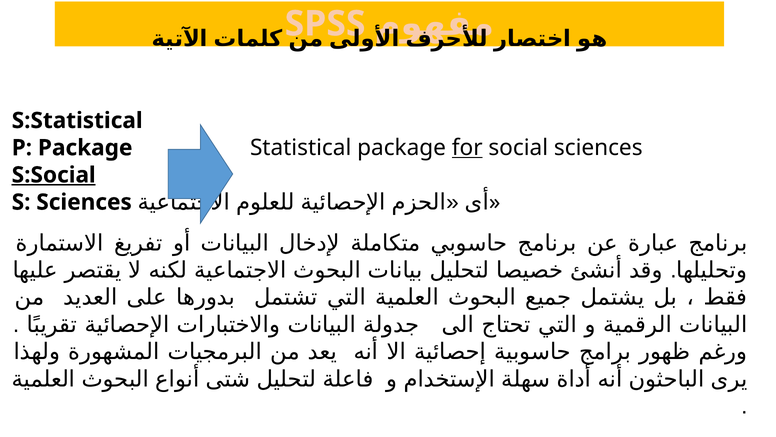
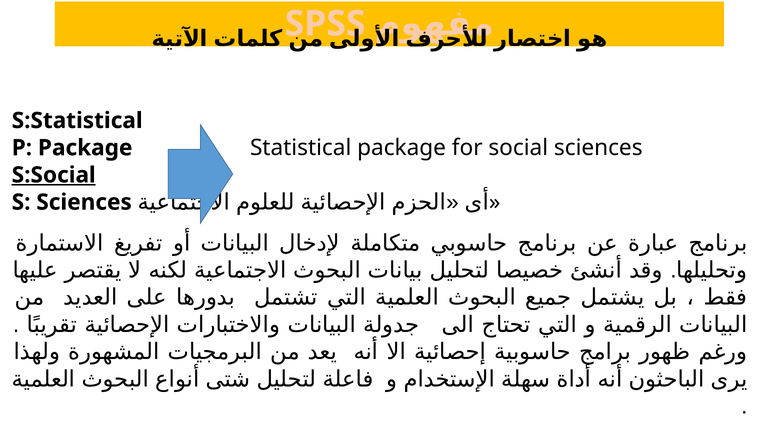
for underline: present -> none
